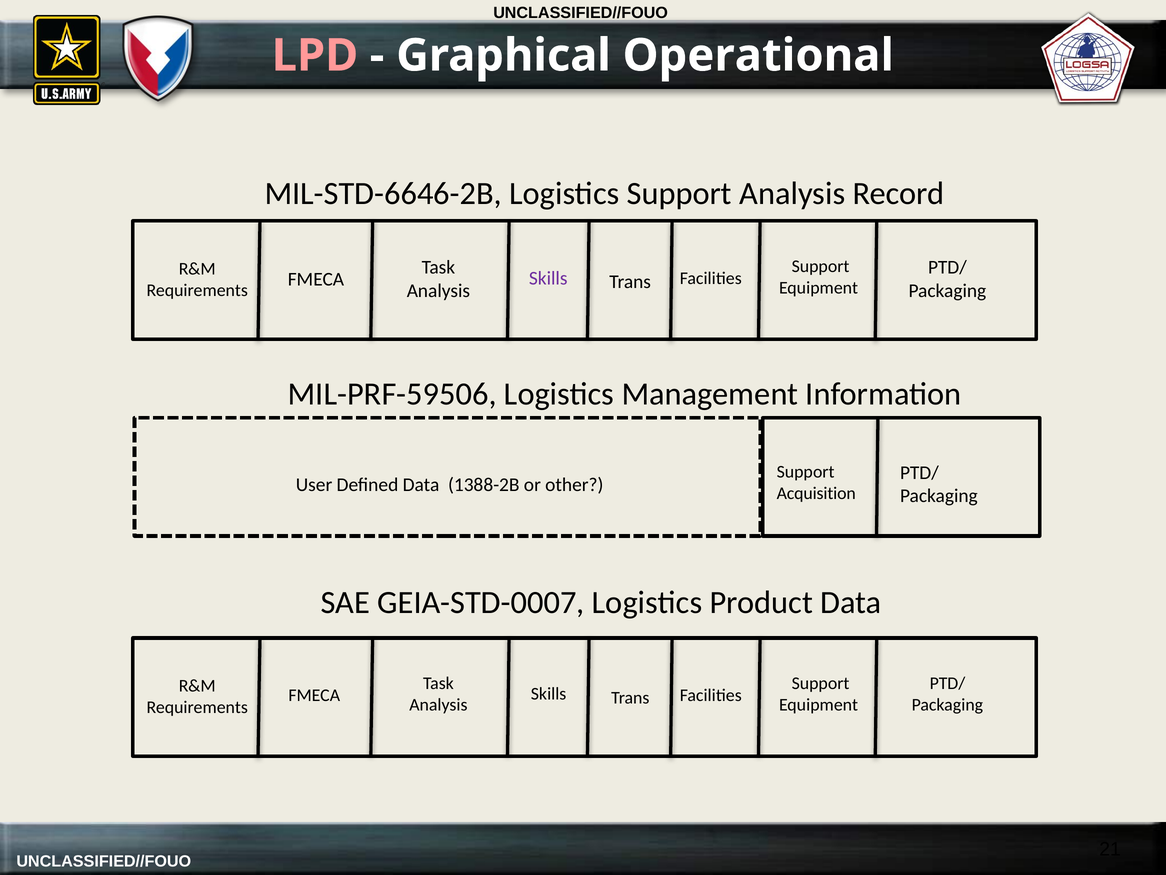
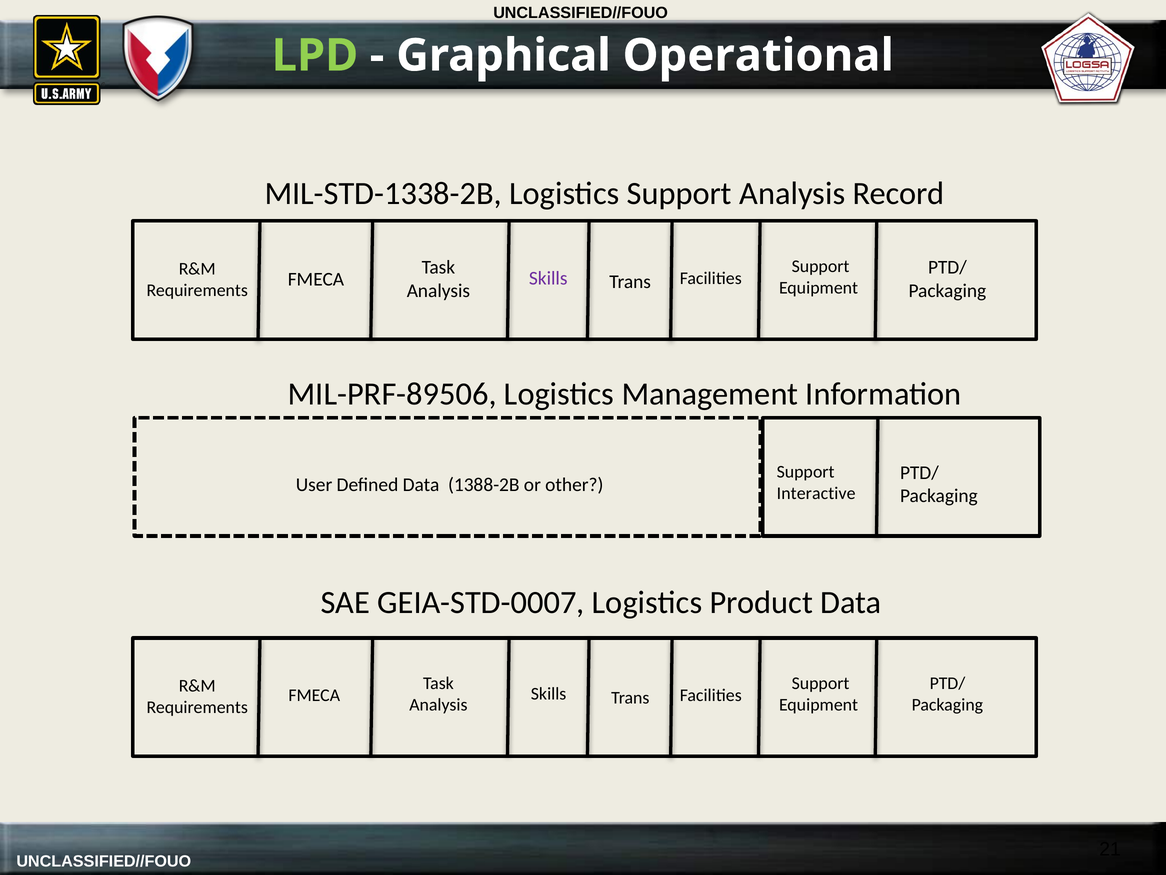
LPD colour: pink -> light green
MIL-STD-6646-2B: MIL-STD-6646-2B -> MIL-STD-1338-2B
MIL-PRF-59506: MIL-PRF-59506 -> MIL-PRF-89506
Acquisition: Acquisition -> Interactive
